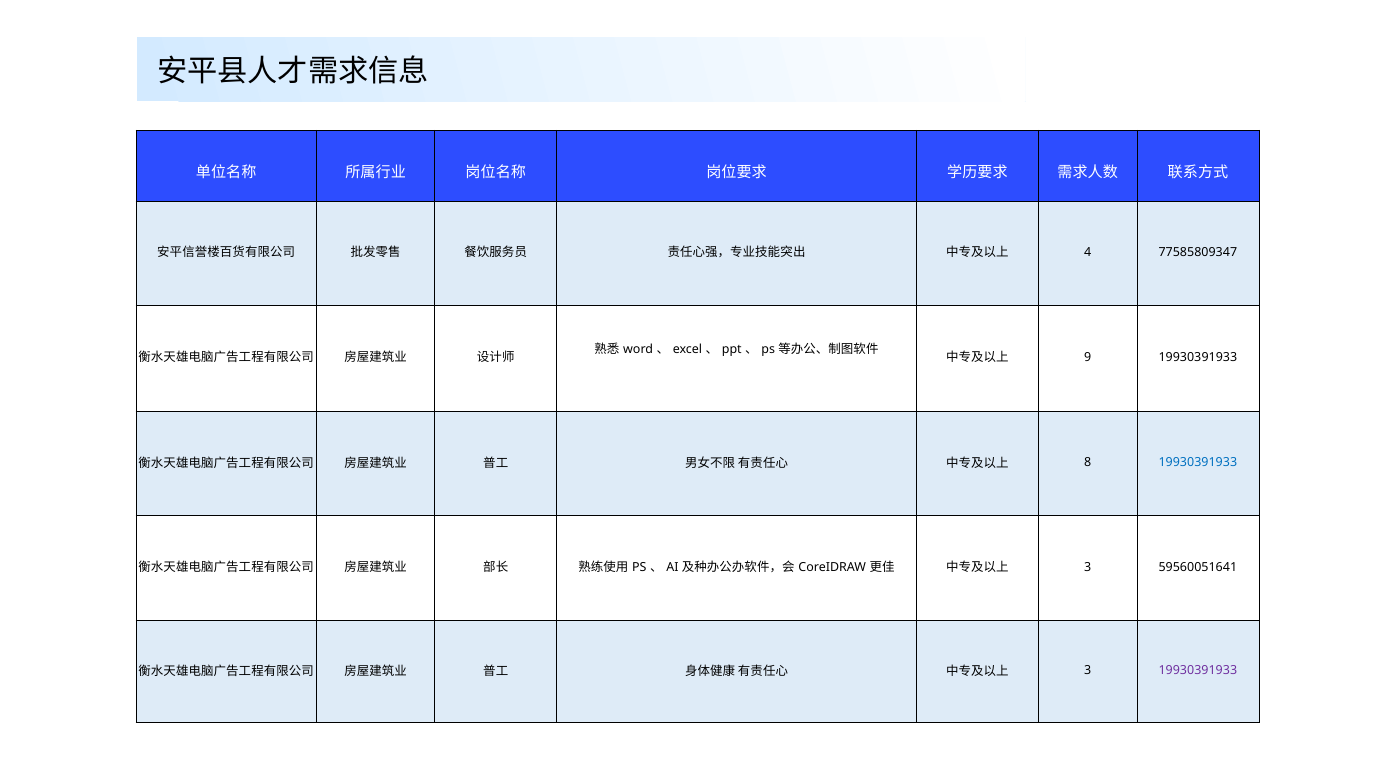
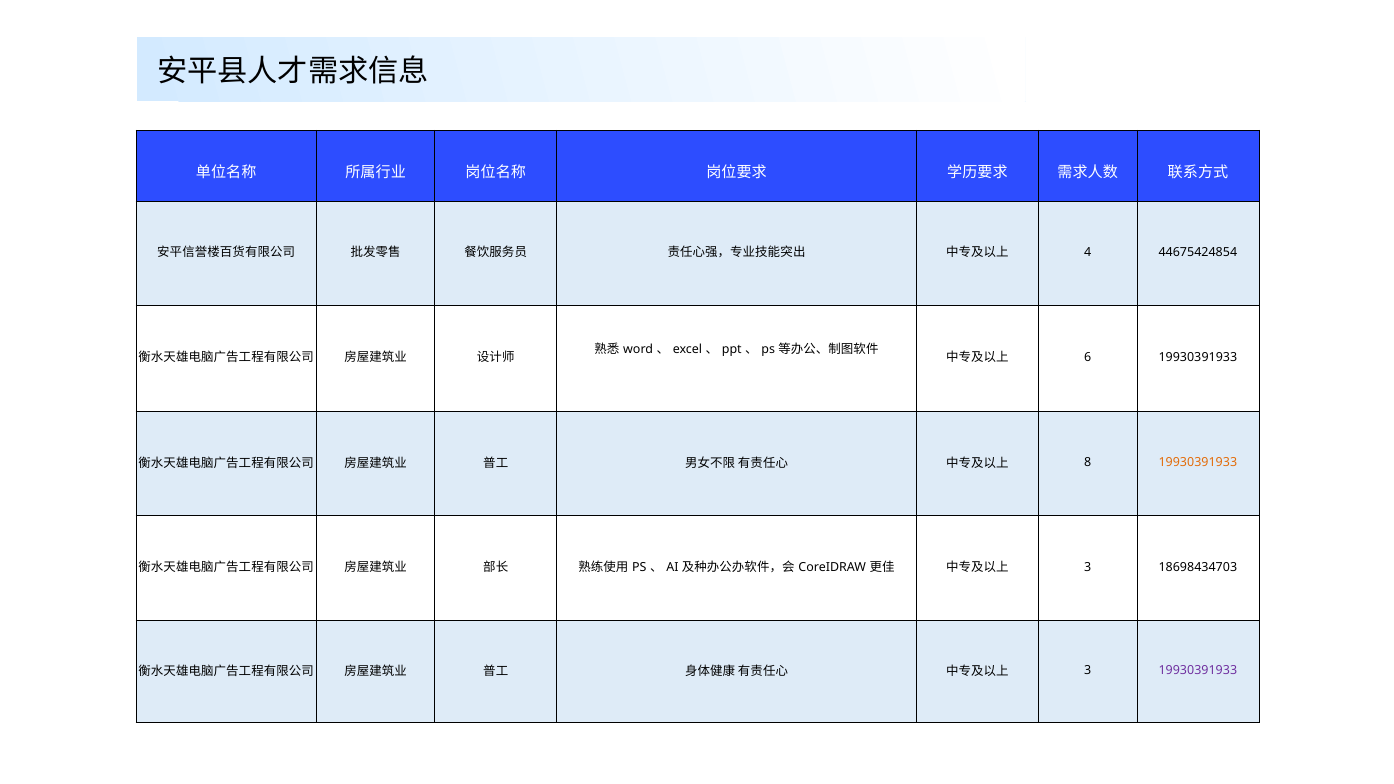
77585809347: 77585809347 -> 44675424854
9: 9 -> 6
19930391933 at (1198, 462) colour: blue -> orange
59560051641: 59560051641 -> 18698434703
